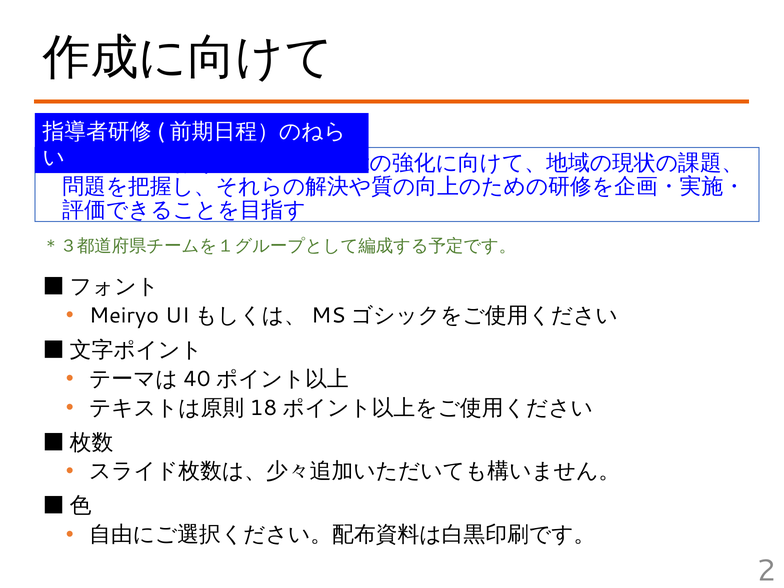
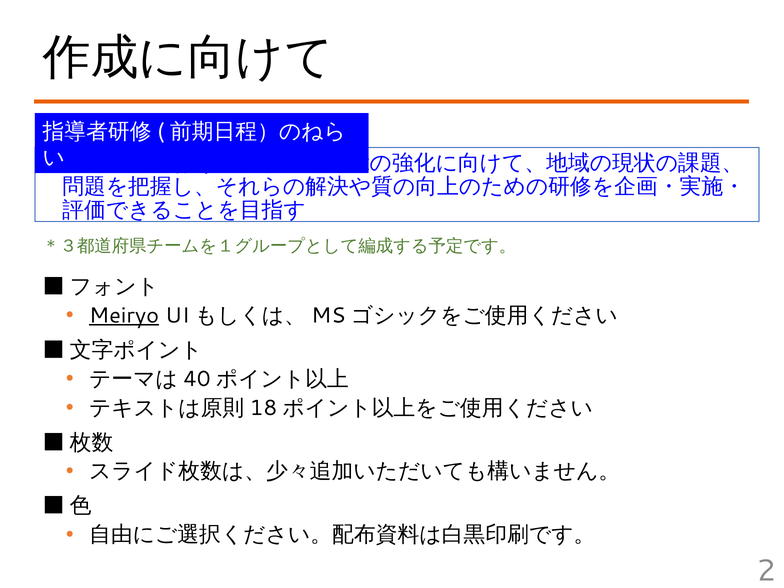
Meiryo underline: none -> present
